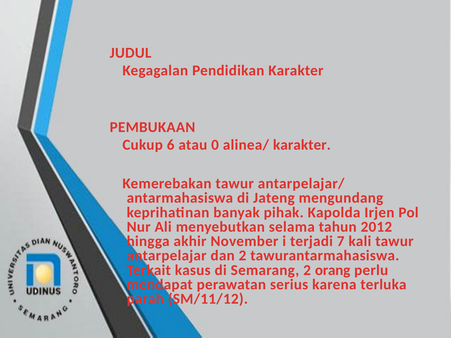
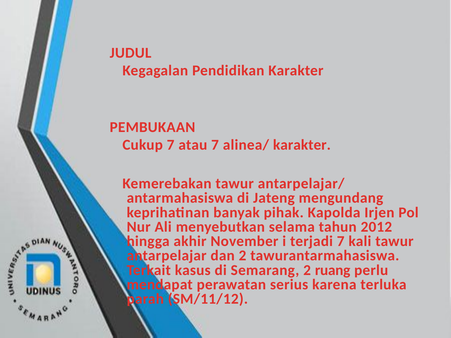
Cukup 6: 6 -> 7
atau 0: 0 -> 7
orang: orang -> ruang
